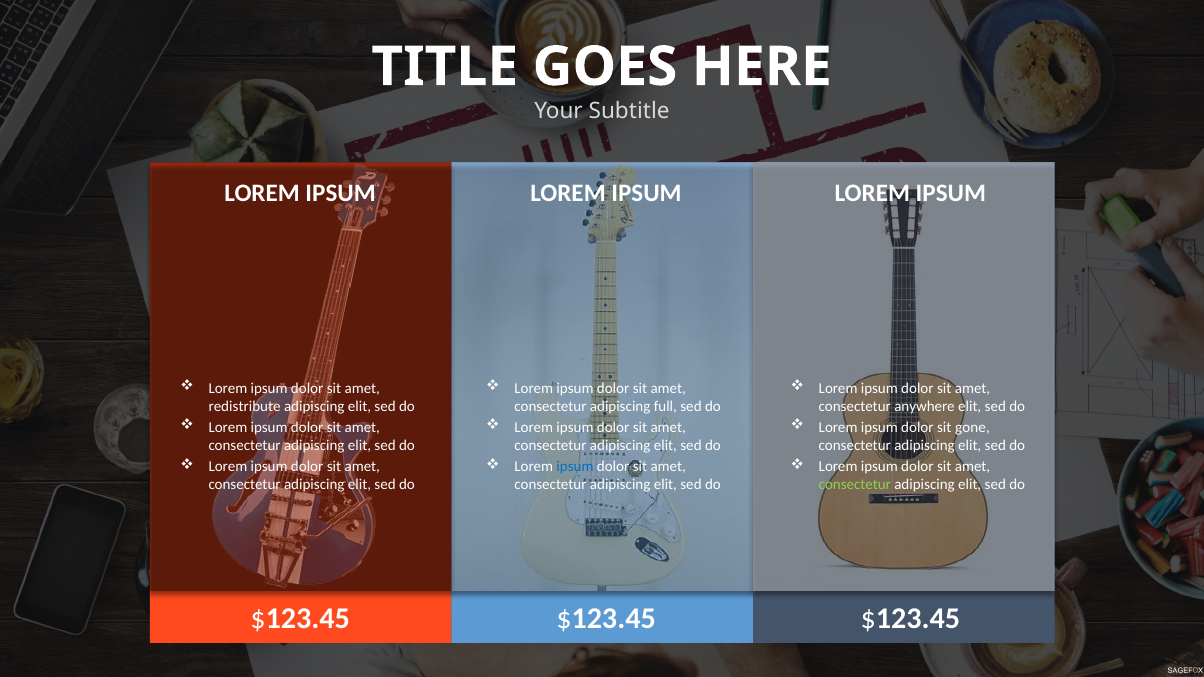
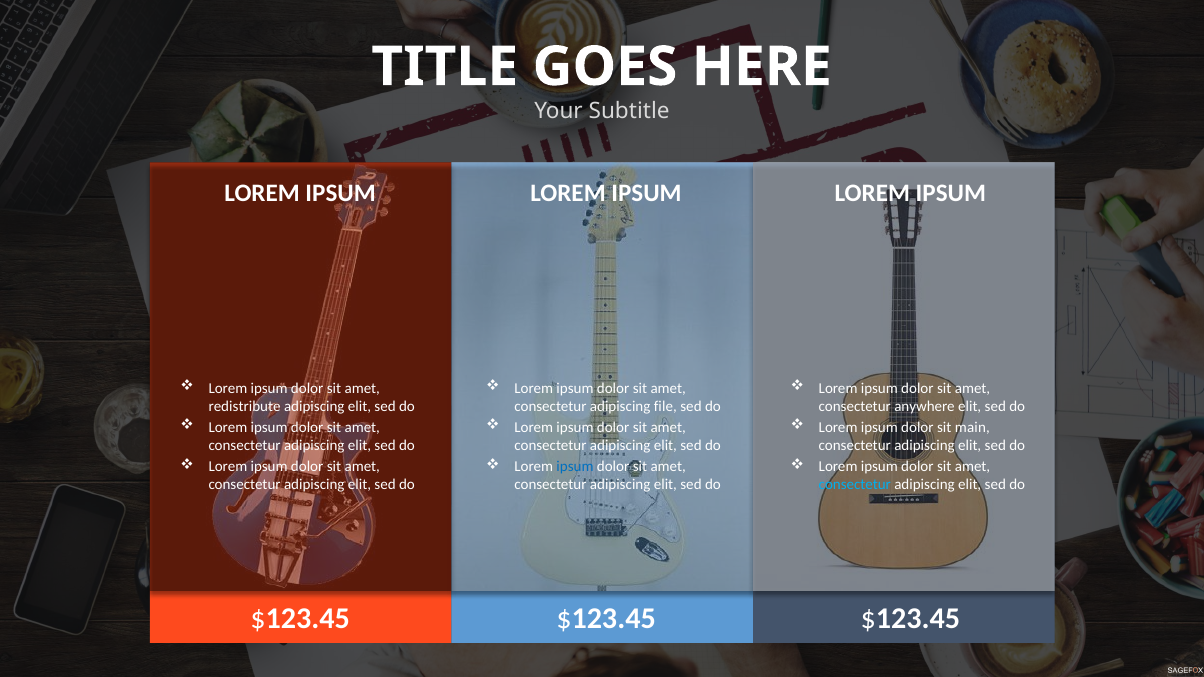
full: full -> file
gone: gone -> main
consectetur at (855, 485) colour: light green -> light blue
